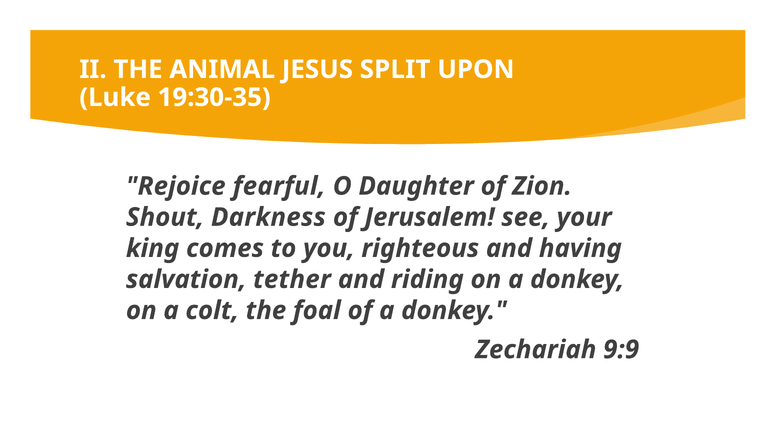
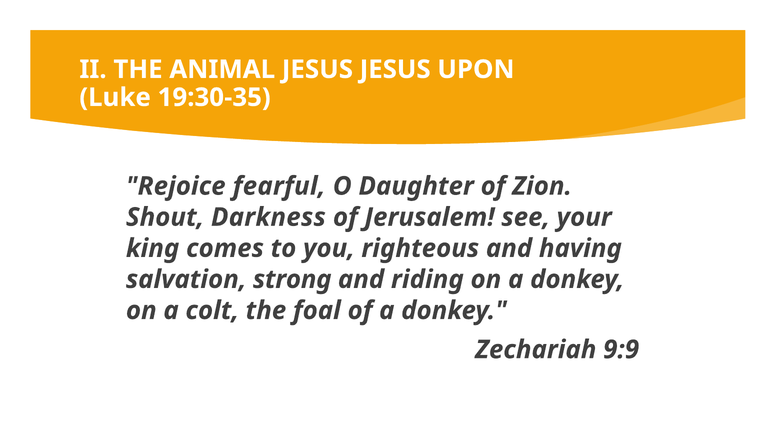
JESUS SPLIT: SPLIT -> JESUS
tether: tether -> strong
